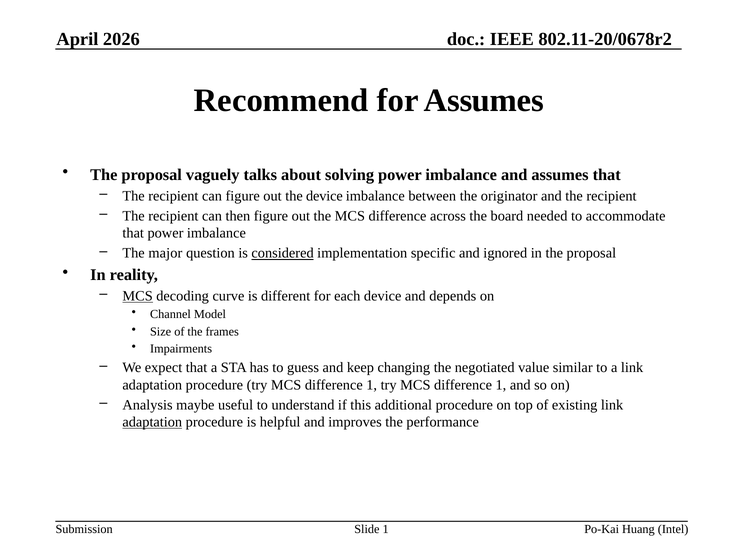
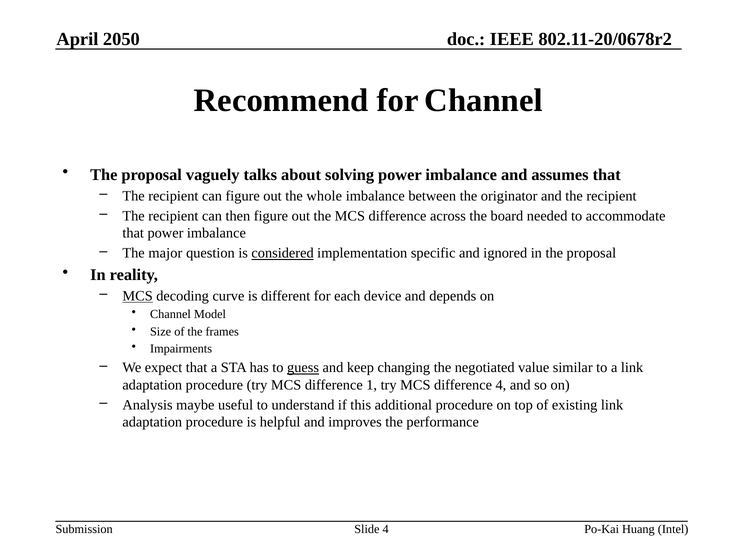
2026: 2026 -> 2050
for Assumes: Assumes -> Channel
the device: device -> whole
guess underline: none -> present
1 at (501, 385): 1 -> 4
adaptation at (152, 423) underline: present -> none
Slide 1: 1 -> 4
